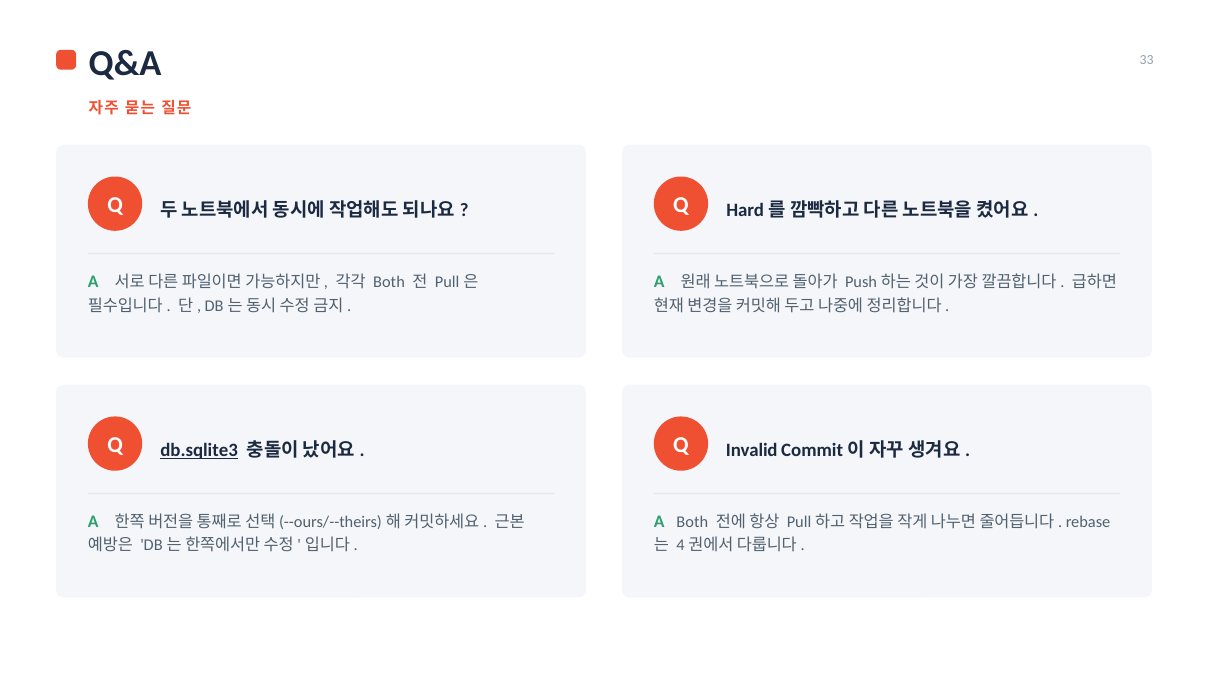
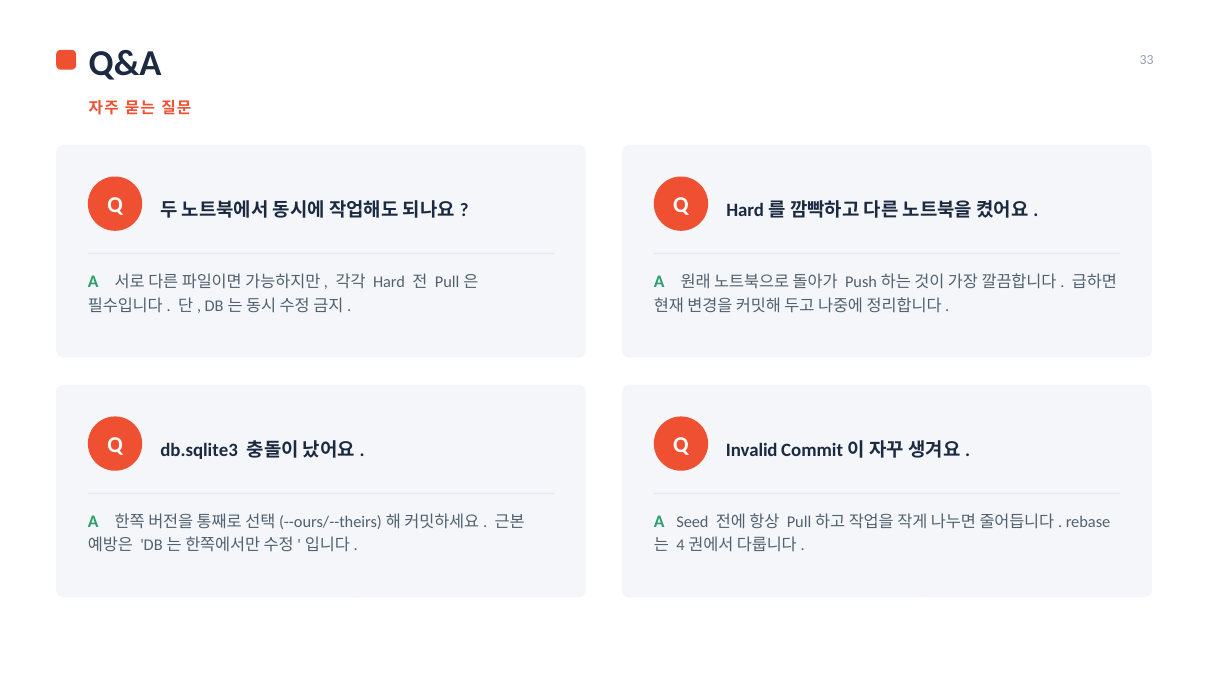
Both at (389, 283): Both -> Hard
db.sqlite3 underline: present -> none
A Both: Both -> Seed
